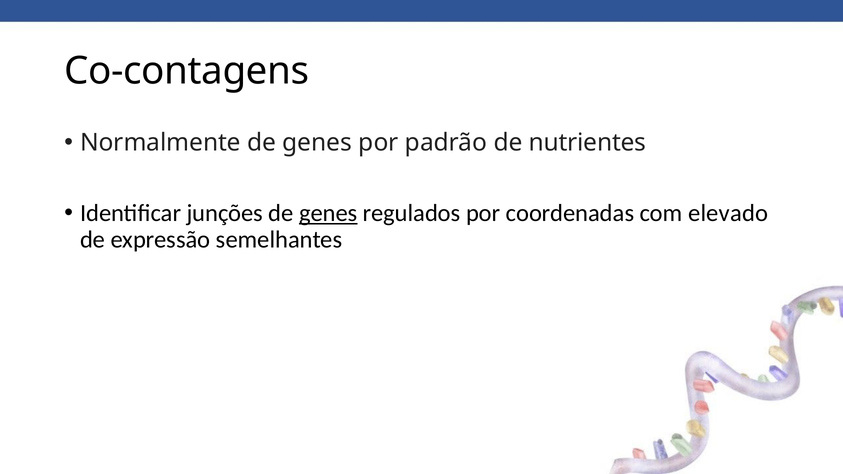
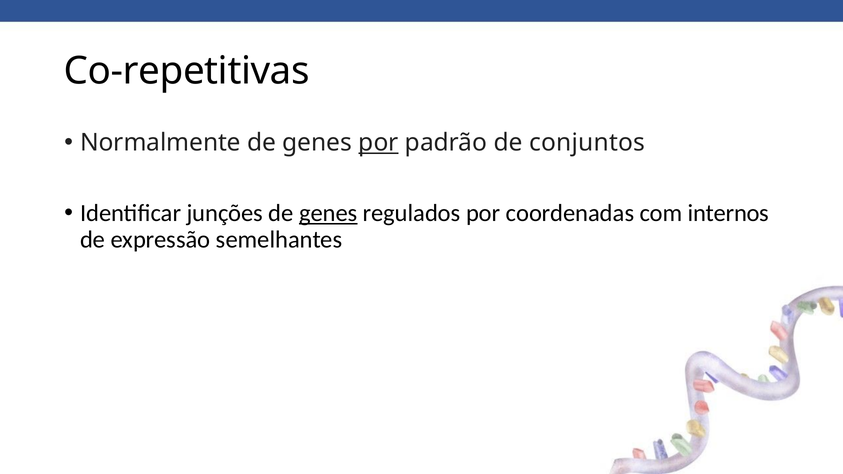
Co-contagens: Co-contagens -> Co-repetitivas
por at (378, 143) underline: none -> present
nutrientes: nutrientes -> conjuntos
elevado: elevado -> internos
